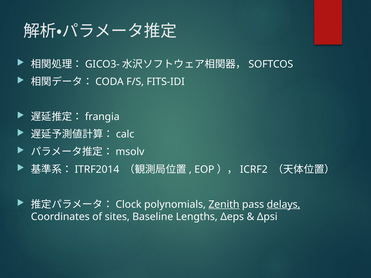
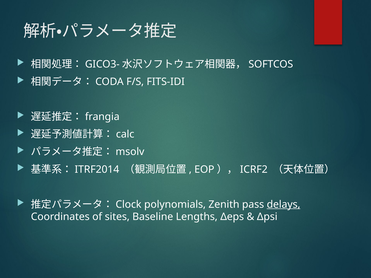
Zenith underline: present -> none
